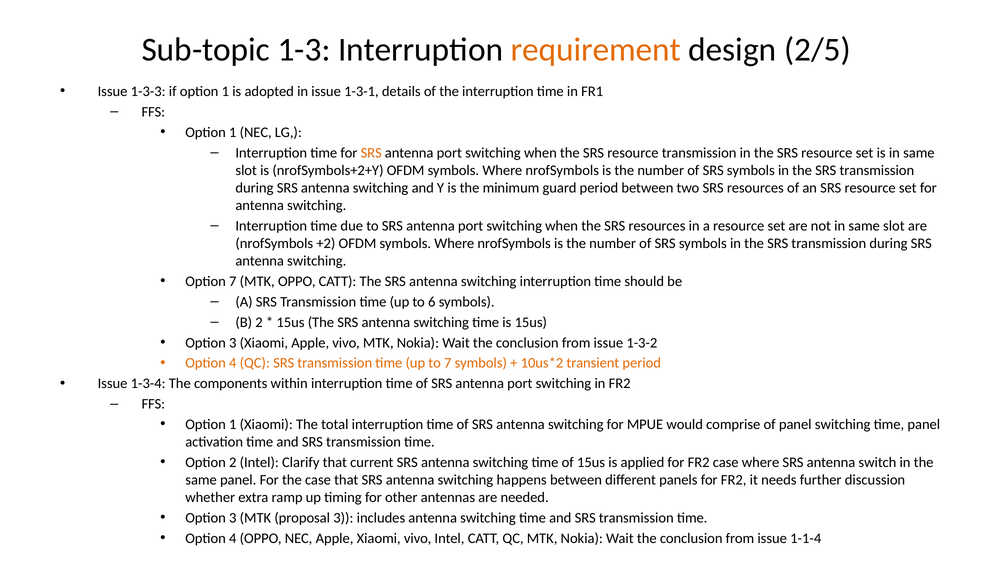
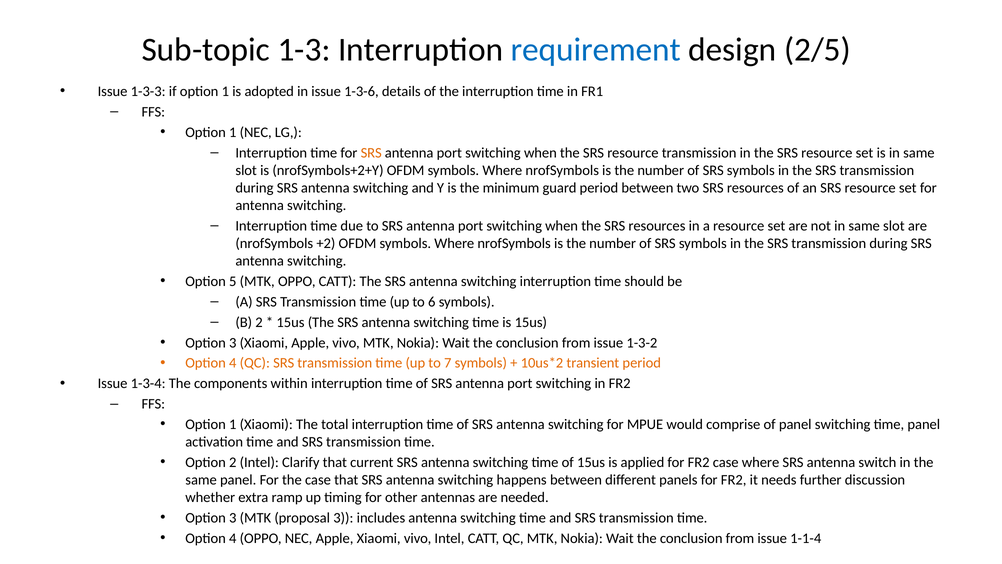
requirement colour: orange -> blue
1-3-1: 1-3-1 -> 1-3-6
Option 7: 7 -> 5
